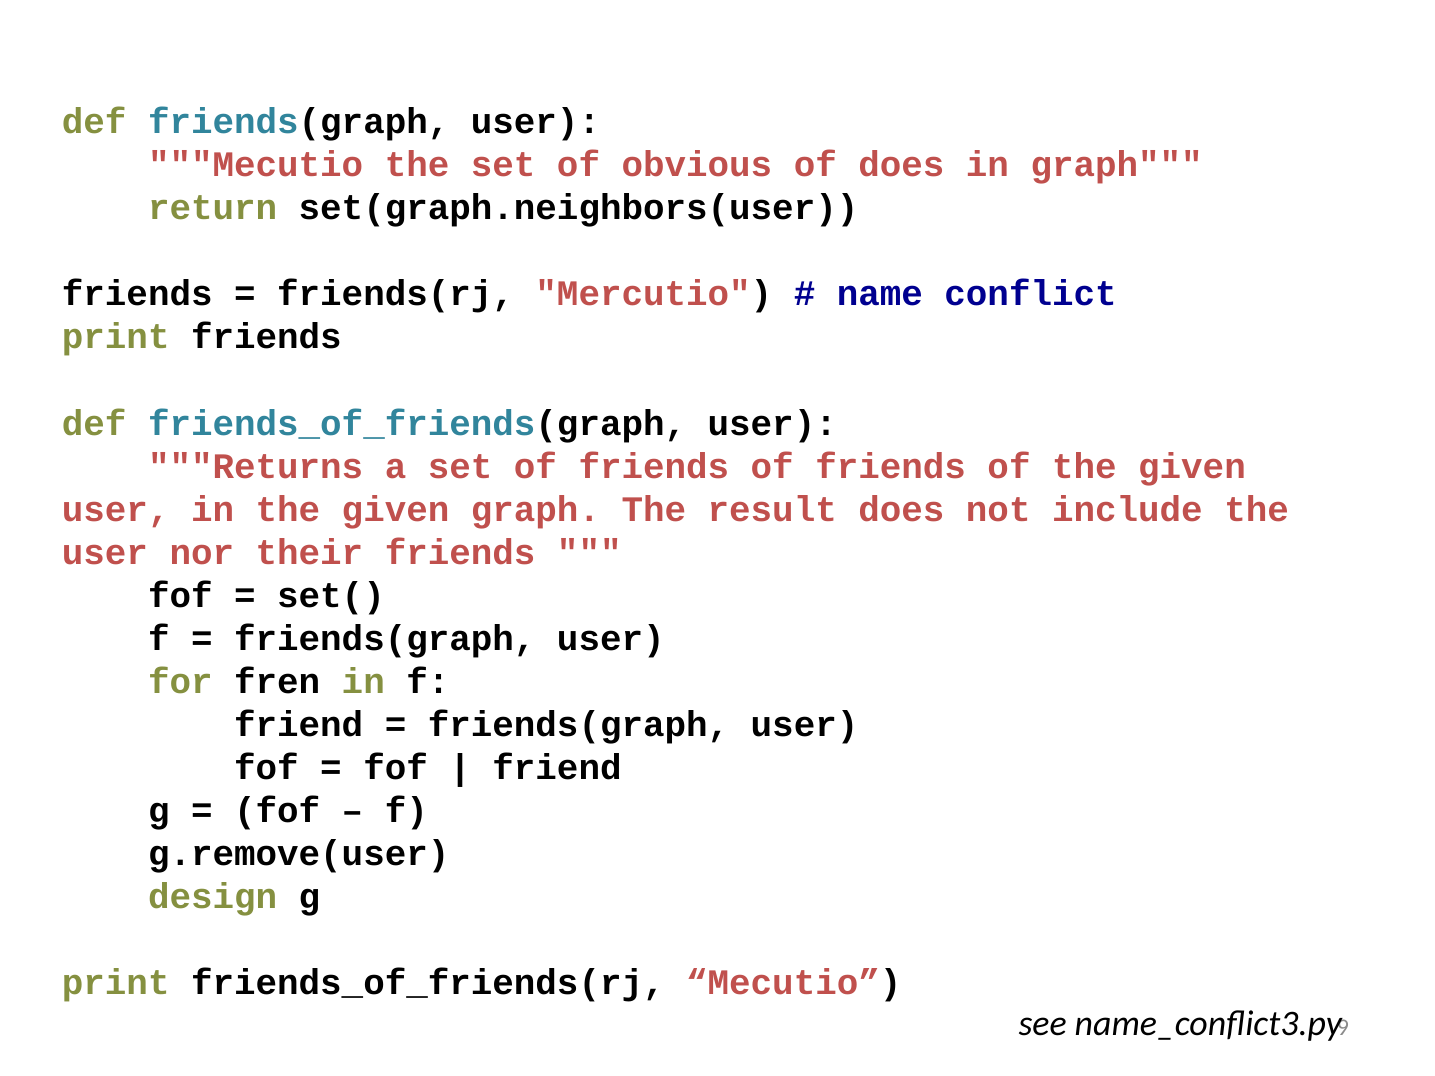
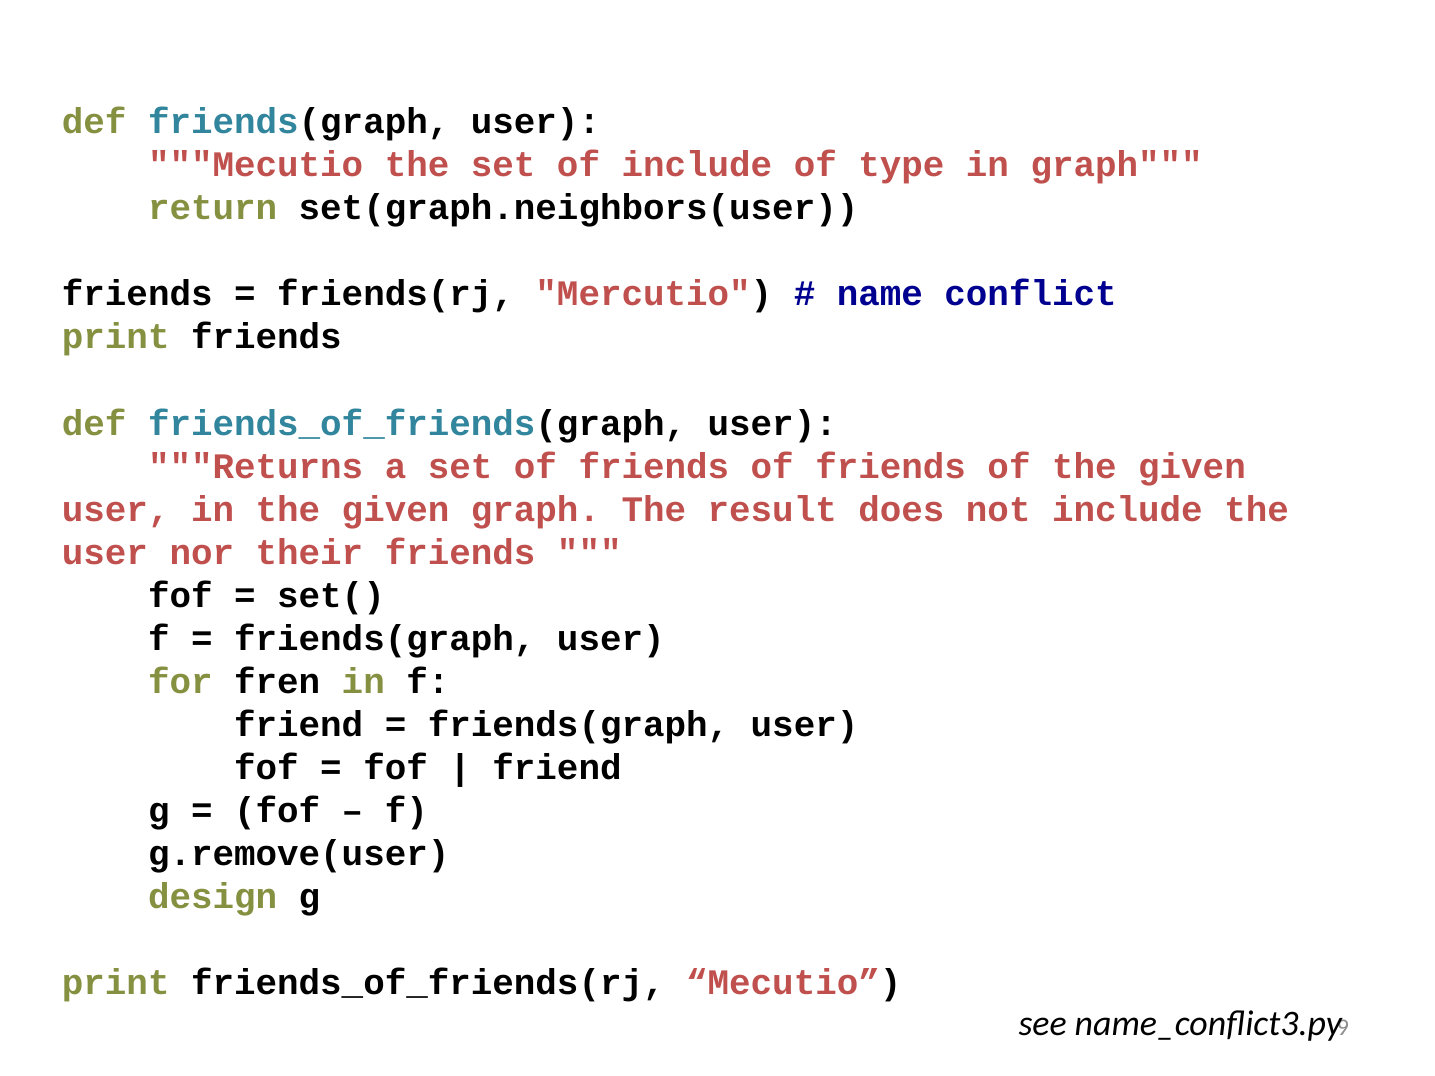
of obvious: obvious -> include
of does: does -> type
